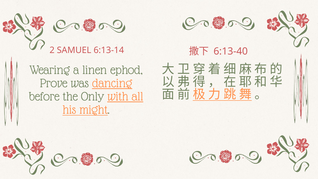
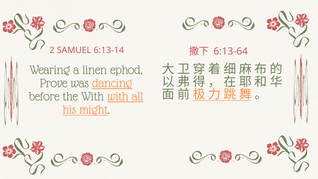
6:13-40: 6:13-40 -> 6:13-64
the Only: Only -> With
